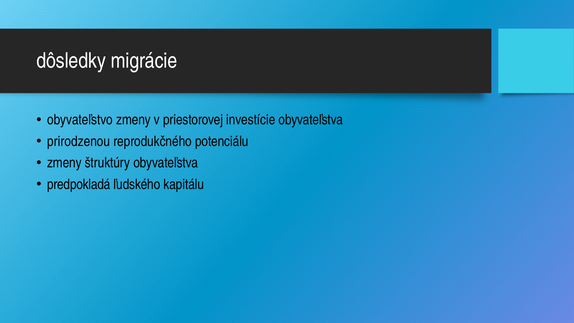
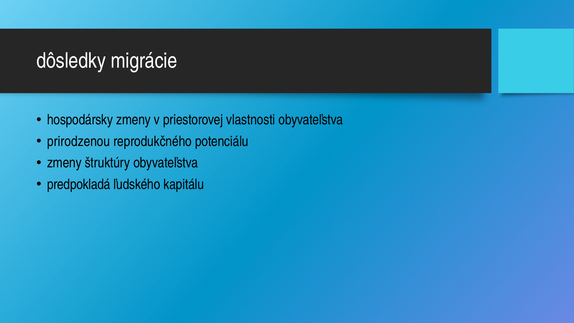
obyvateľstvo: obyvateľstvo -> hospodársky
investície: investície -> vlastnosti
